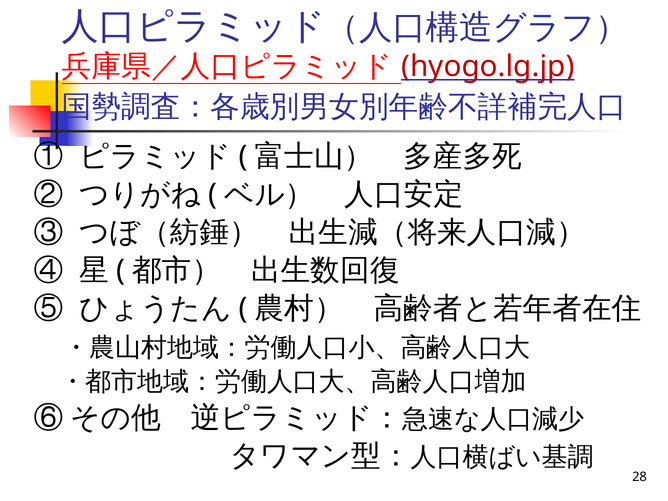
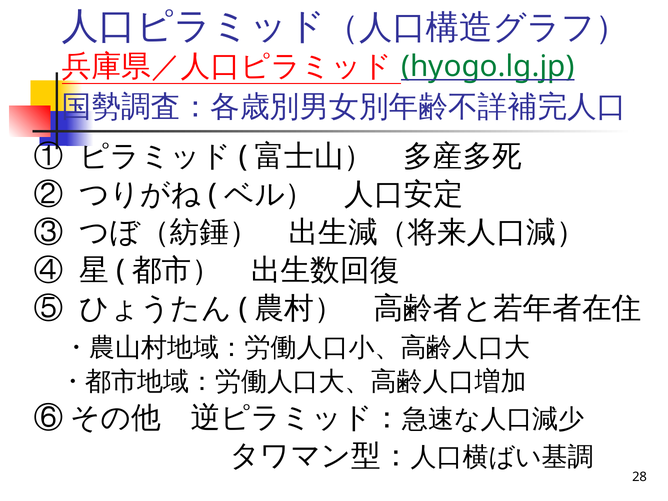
hyogo.lg.jp colour: red -> green
